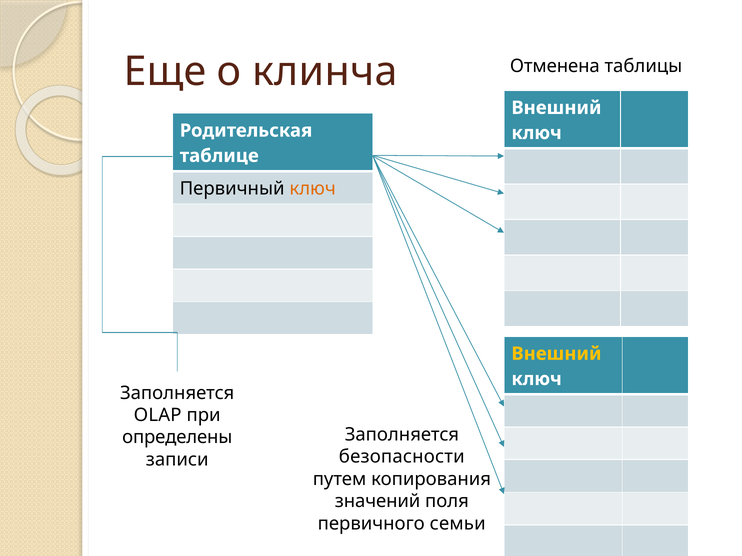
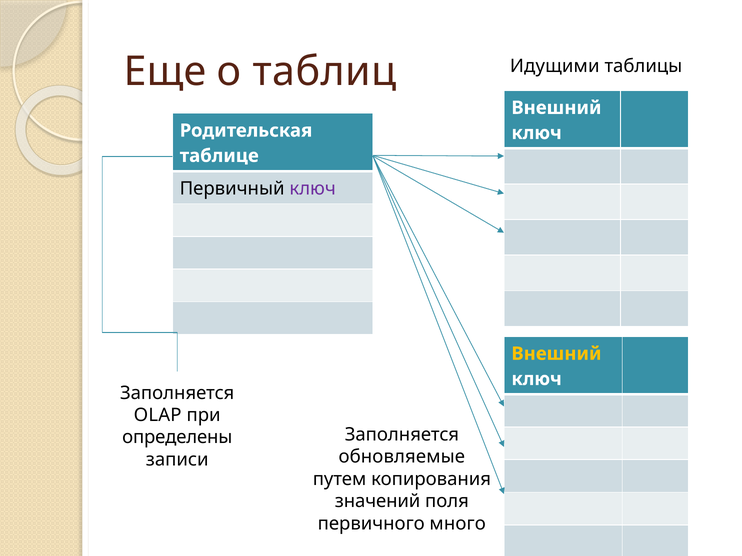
клинча: клинча -> таблиц
Отменена: Отменена -> Идущими
ключ at (313, 189) colour: orange -> purple
безопасности: безопасности -> обновляемые
семьи: семьи -> много
